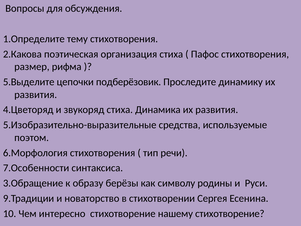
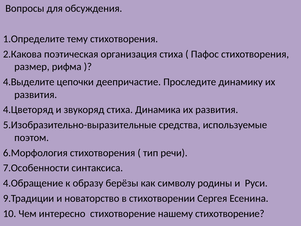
5.Выделите: 5.Выделите -> 4.Выделите
подберёзовик: подберёзовик -> деепричастие
3.Обращение: 3.Обращение -> 4.Обращение
